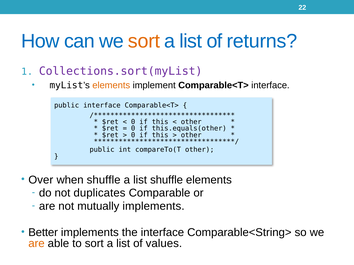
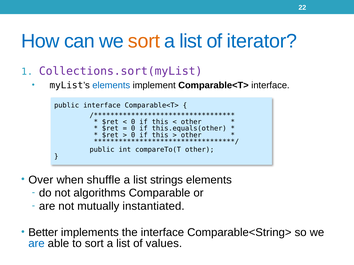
returns: returns -> iterator
elements at (111, 86) colour: orange -> blue
list shuffle: shuffle -> strings
duplicates: duplicates -> algorithms
mutually implements: implements -> instantiated
are at (36, 244) colour: orange -> blue
